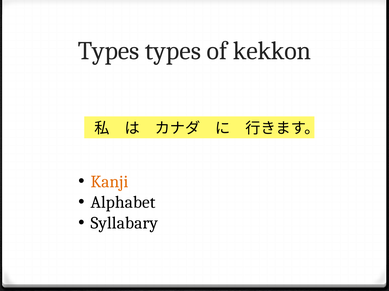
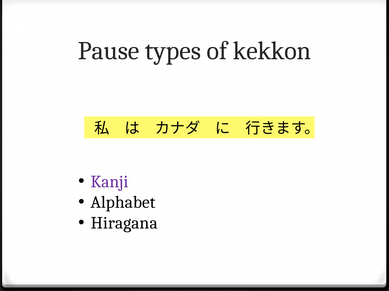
Types at (109, 51): Types -> Pause
Kanji colour: orange -> purple
Syllabary: Syllabary -> Hiragana
